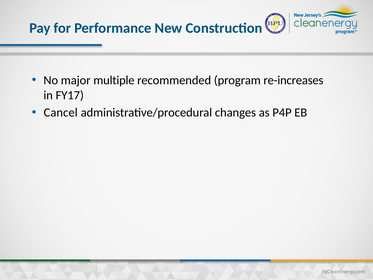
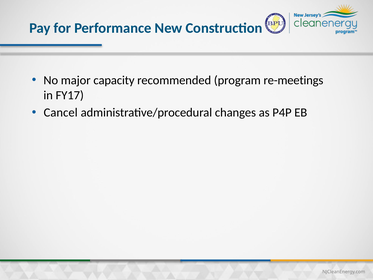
multiple: multiple -> capacity
re-increases: re-increases -> re-meetings
